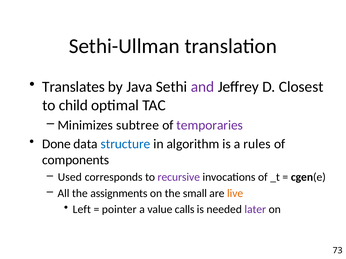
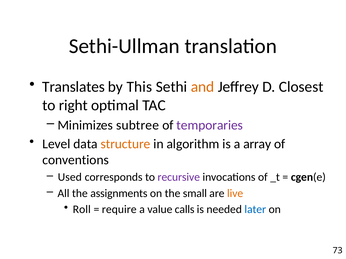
Java: Java -> This
and colour: purple -> orange
child: child -> right
Done: Done -> Level
structure colour: blue -> orange
rules: rules -> array
components: components -> conventions
Left: Left -> Roll
pointer: pointer -> require
later colour: purple -> blue
